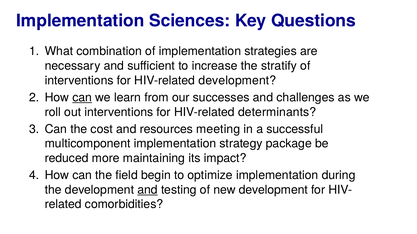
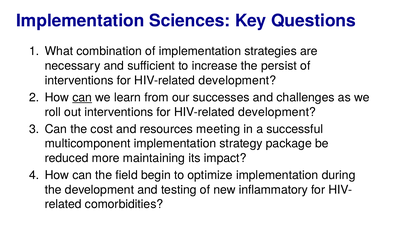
stratify: stratify -> persist
determinants at (277, 112): determinants -> development
and at (148, 190) underline: present -> none
new development: development -> inflammatory
